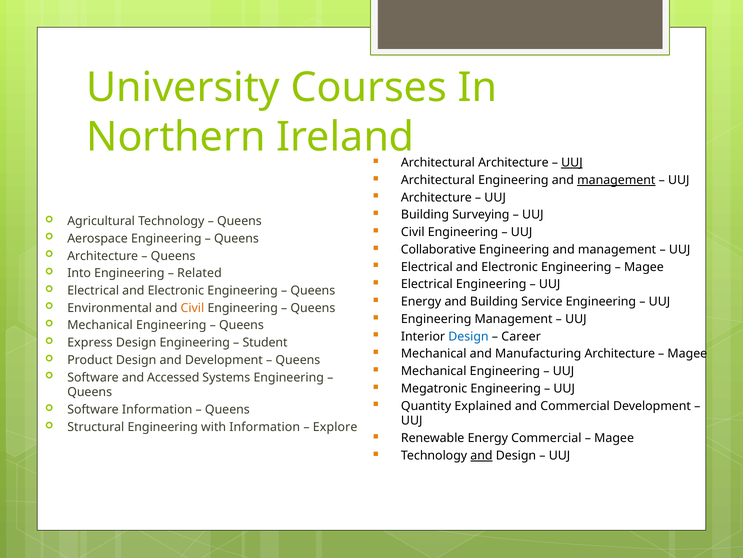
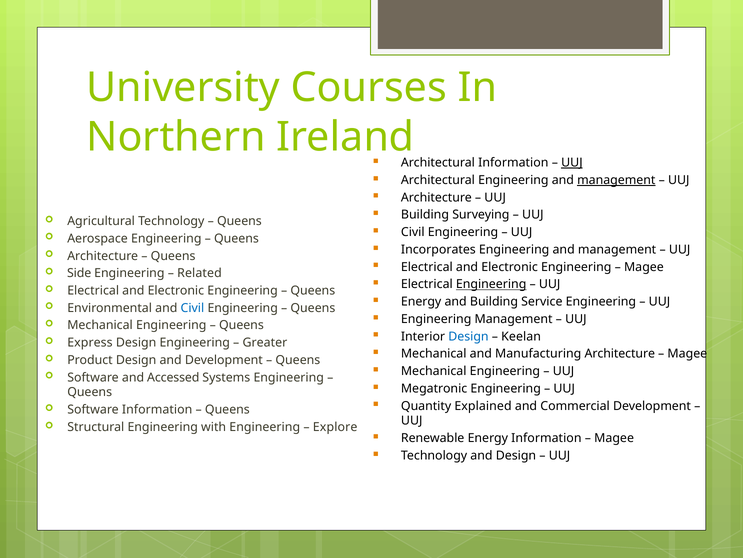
Architectural Architecture: Architecture -> Information
Collaborative: Collaborative -> Incorporates
Into: Into -> Side
Engineering at (491, 284) underline: none -> present
Civil at (192, 308) colour: orange -> blue
Career: Career -> Keelan
Student: Student -> Greater
with Information: Information -> Engineering
Energy Commercial: Commercial -> Information
and at (481, 455) underline: present -> none
